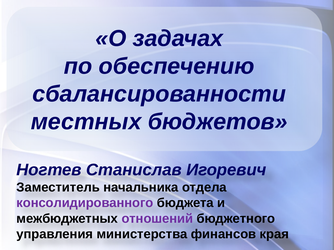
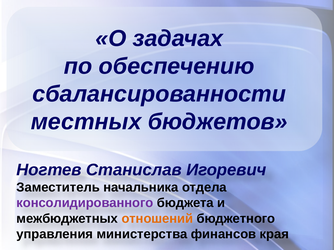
отношений colour: purple -> orange
